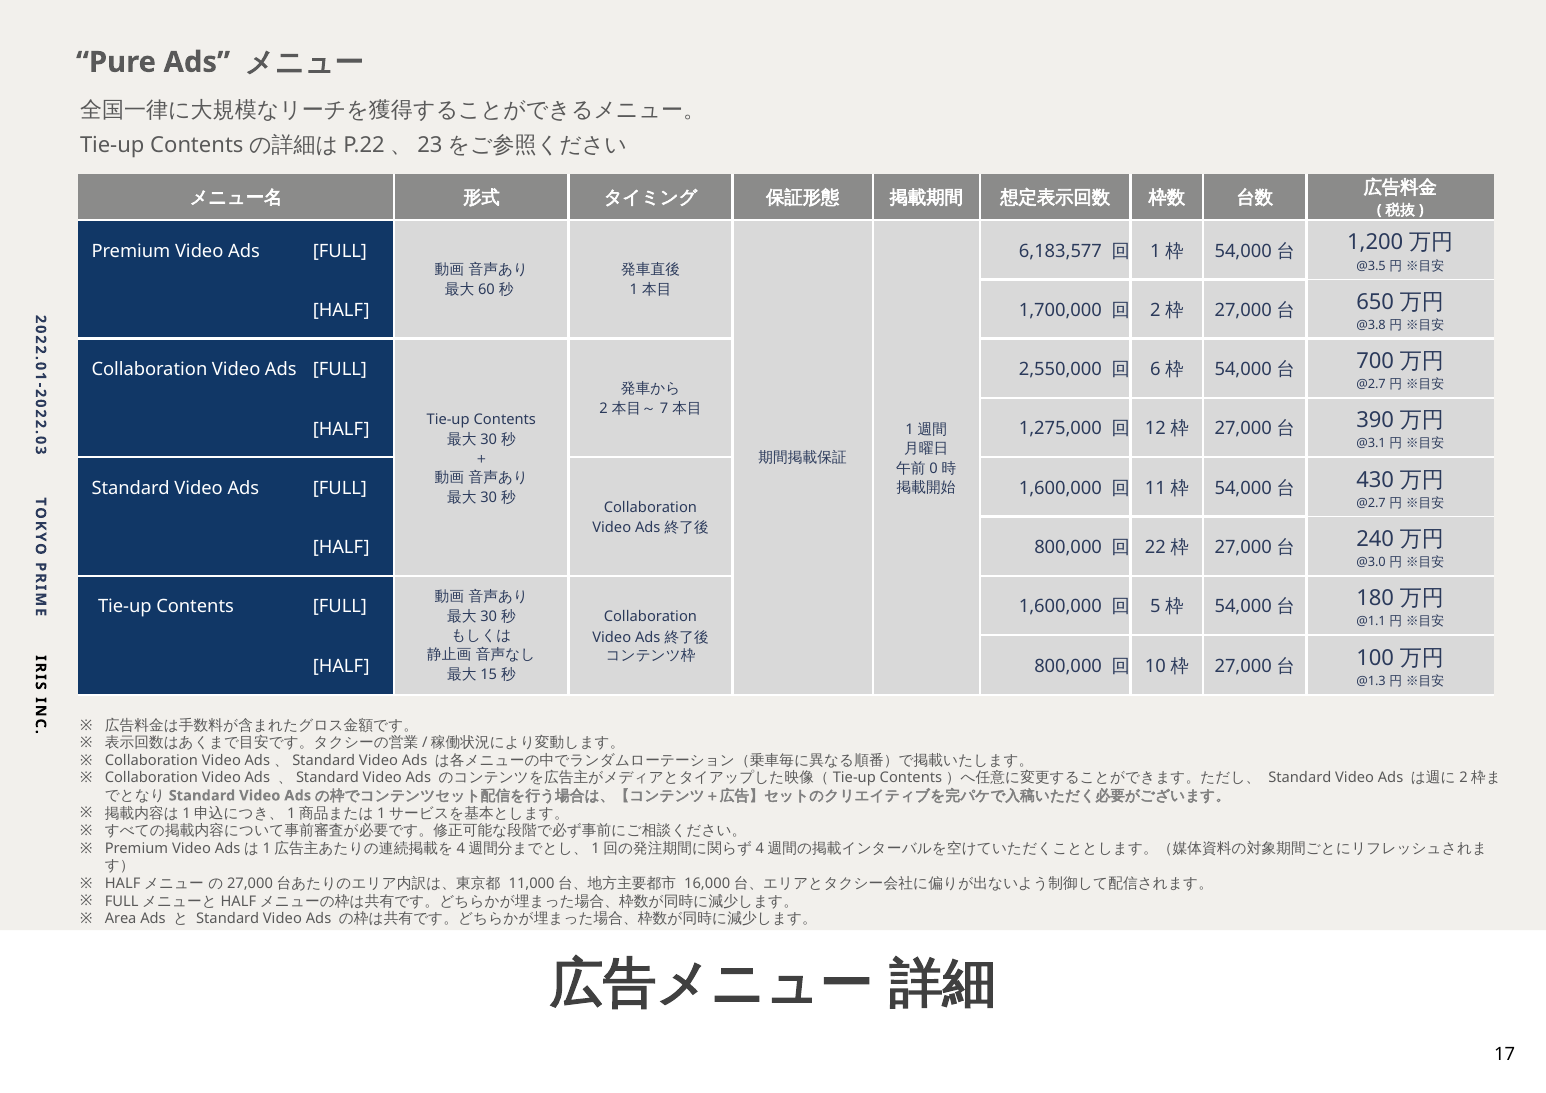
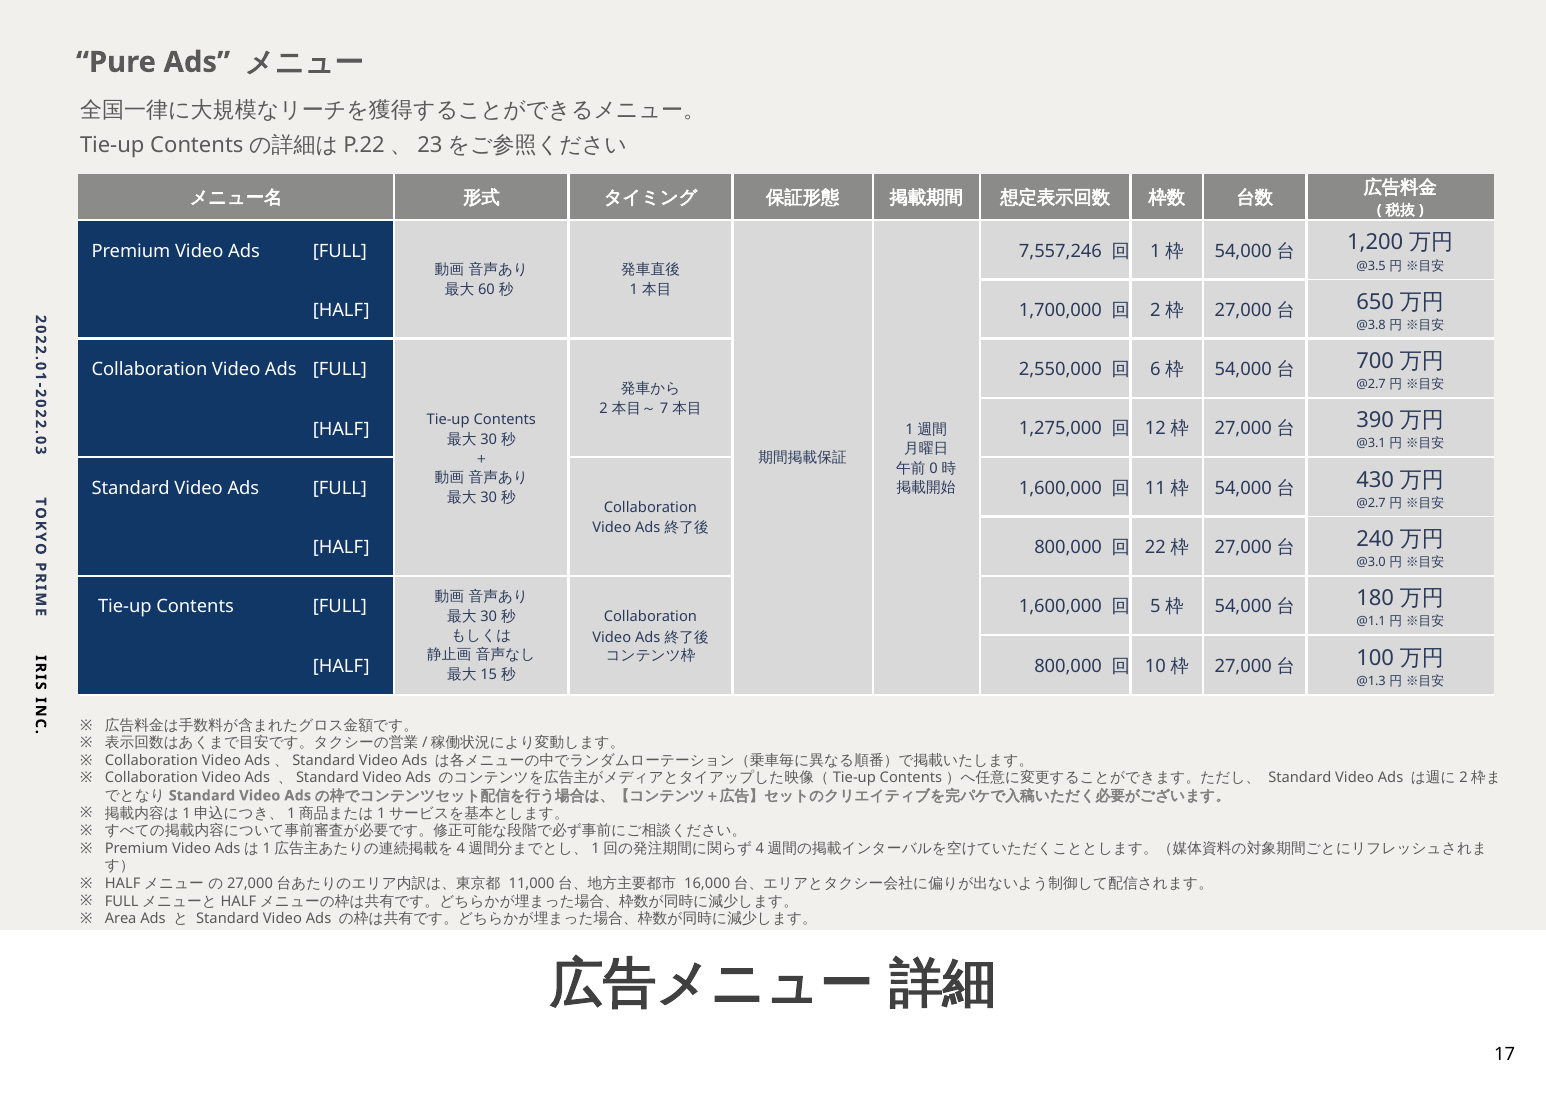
6,183,577: 6,183,577 -> 7,557,246
